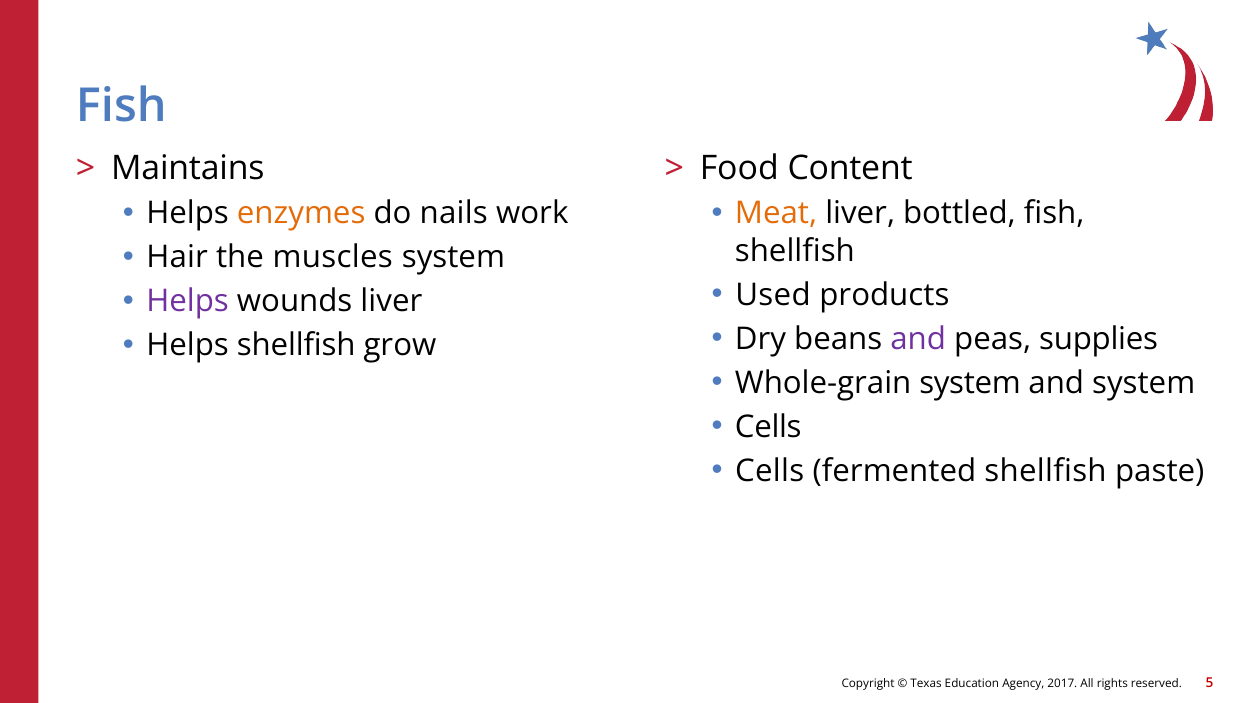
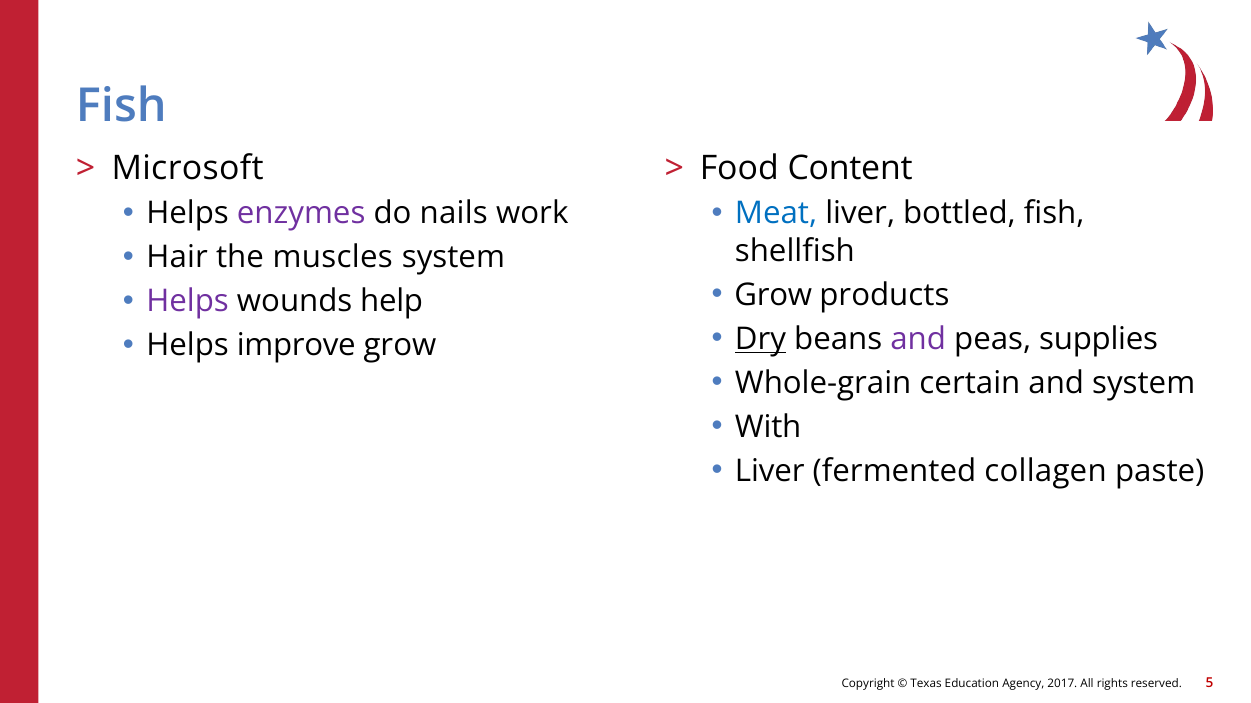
Maintains: Maintains -> Microsoft
enzymes colour: orange -> purple
Meat colour: orange -> blue
Used at (773, 295): Used -> Grow
wounds liver: liver -> help
Dry underline: none -> present
Helps shellfish: shellfish -> improve
Whole-grain system: system -> certain
Cells at (768, 428): Cells -> With
Cells at (770, 472): Cells -> Liver
fermented shellfish: shellfish -> collagen
